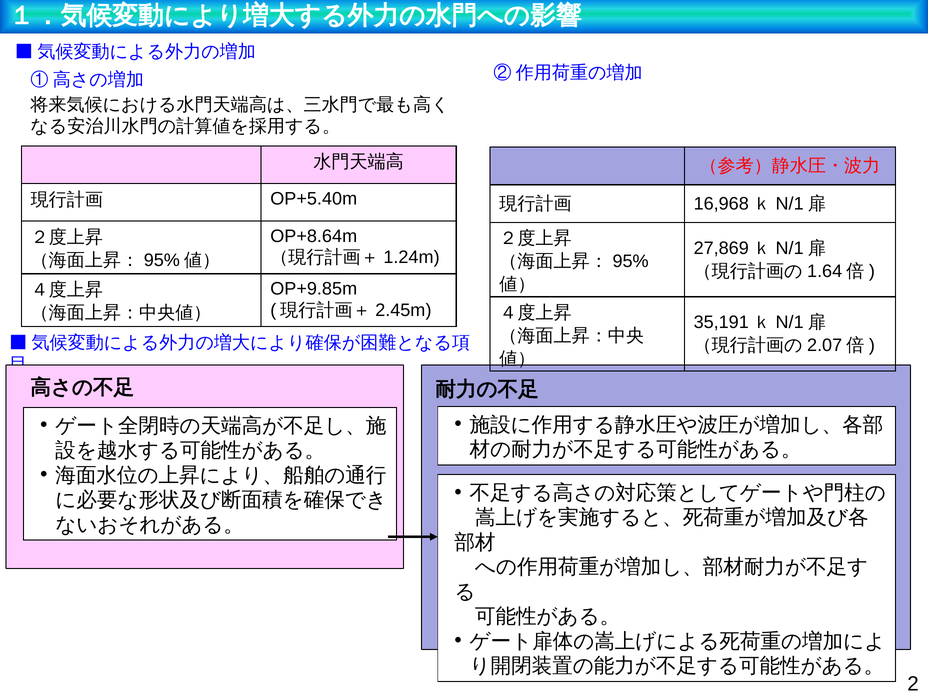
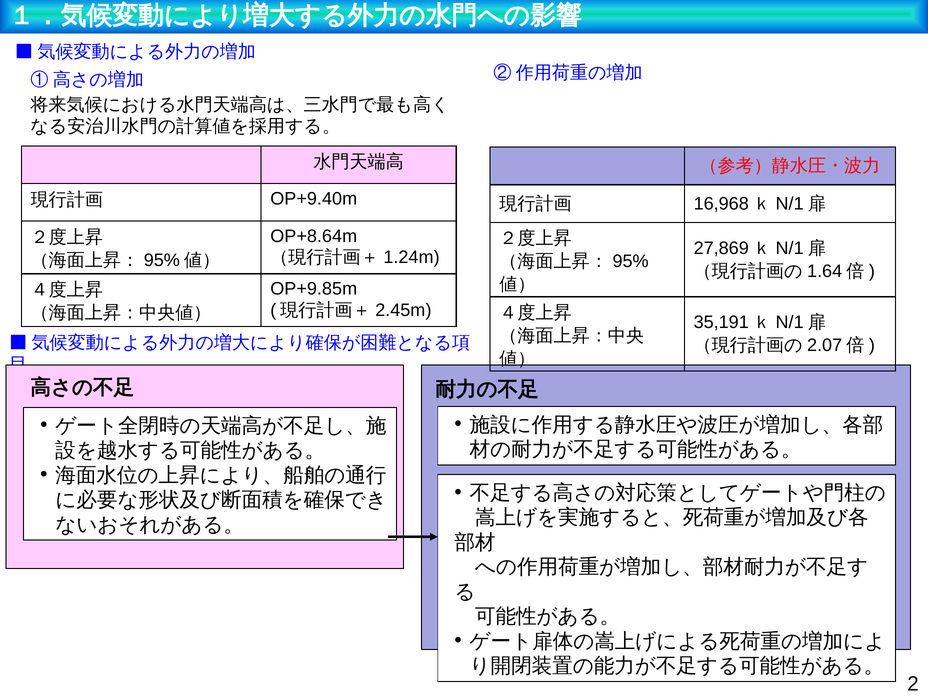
OP+5.40m: OP+5.40m -> OP+9.40m
